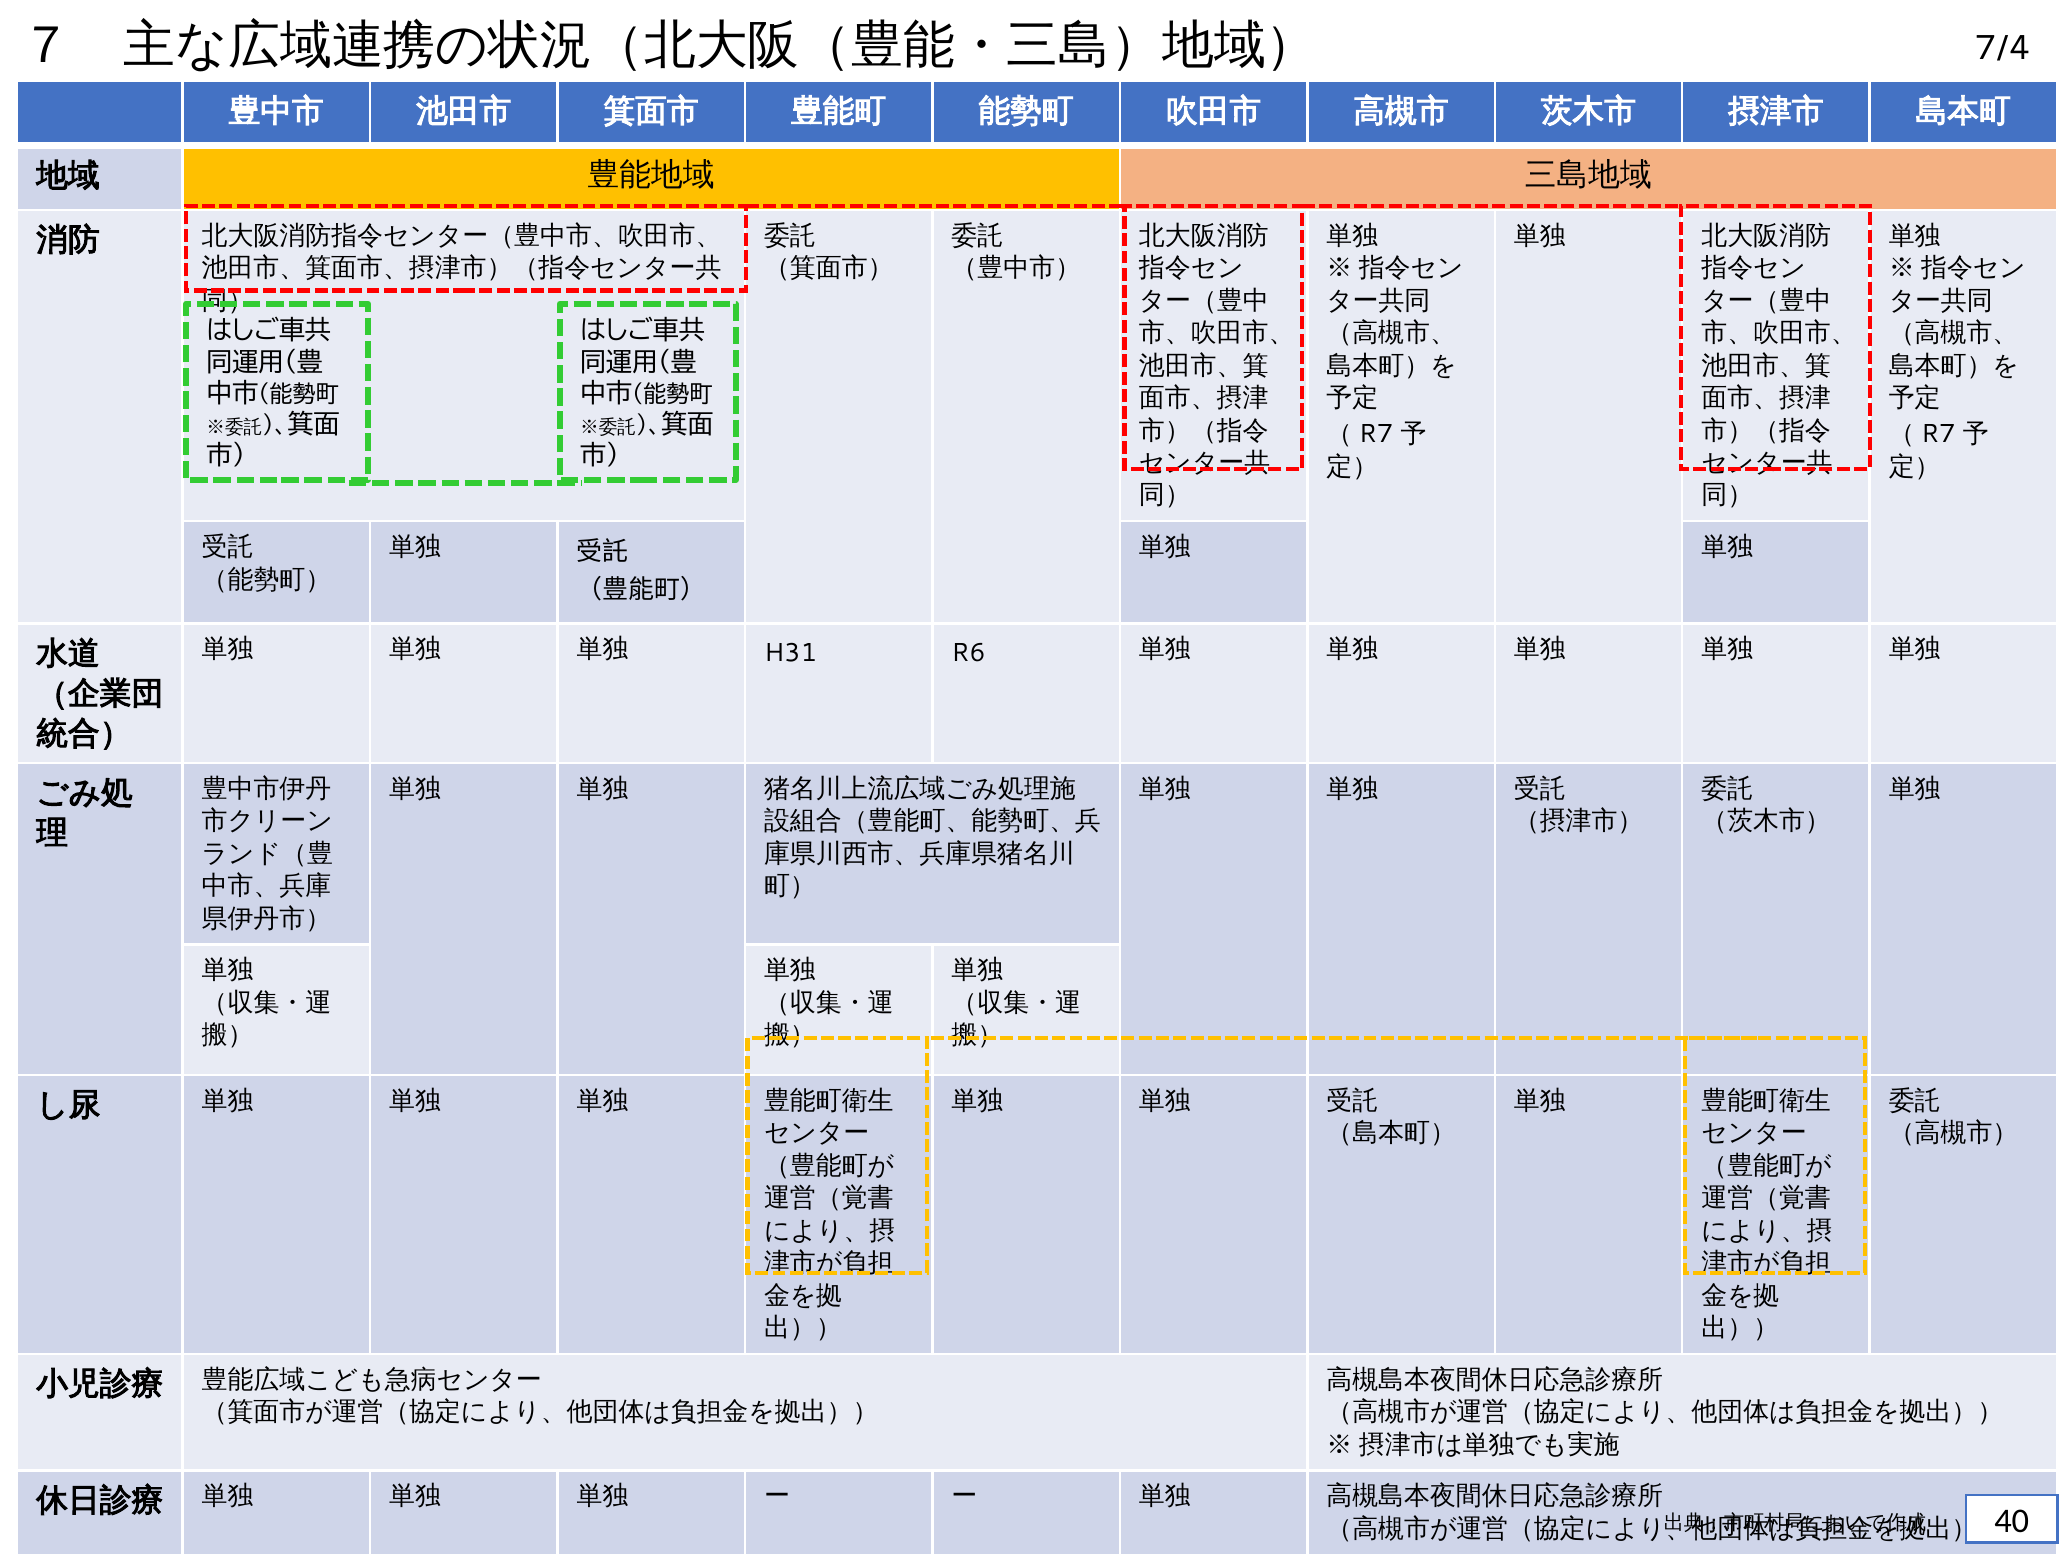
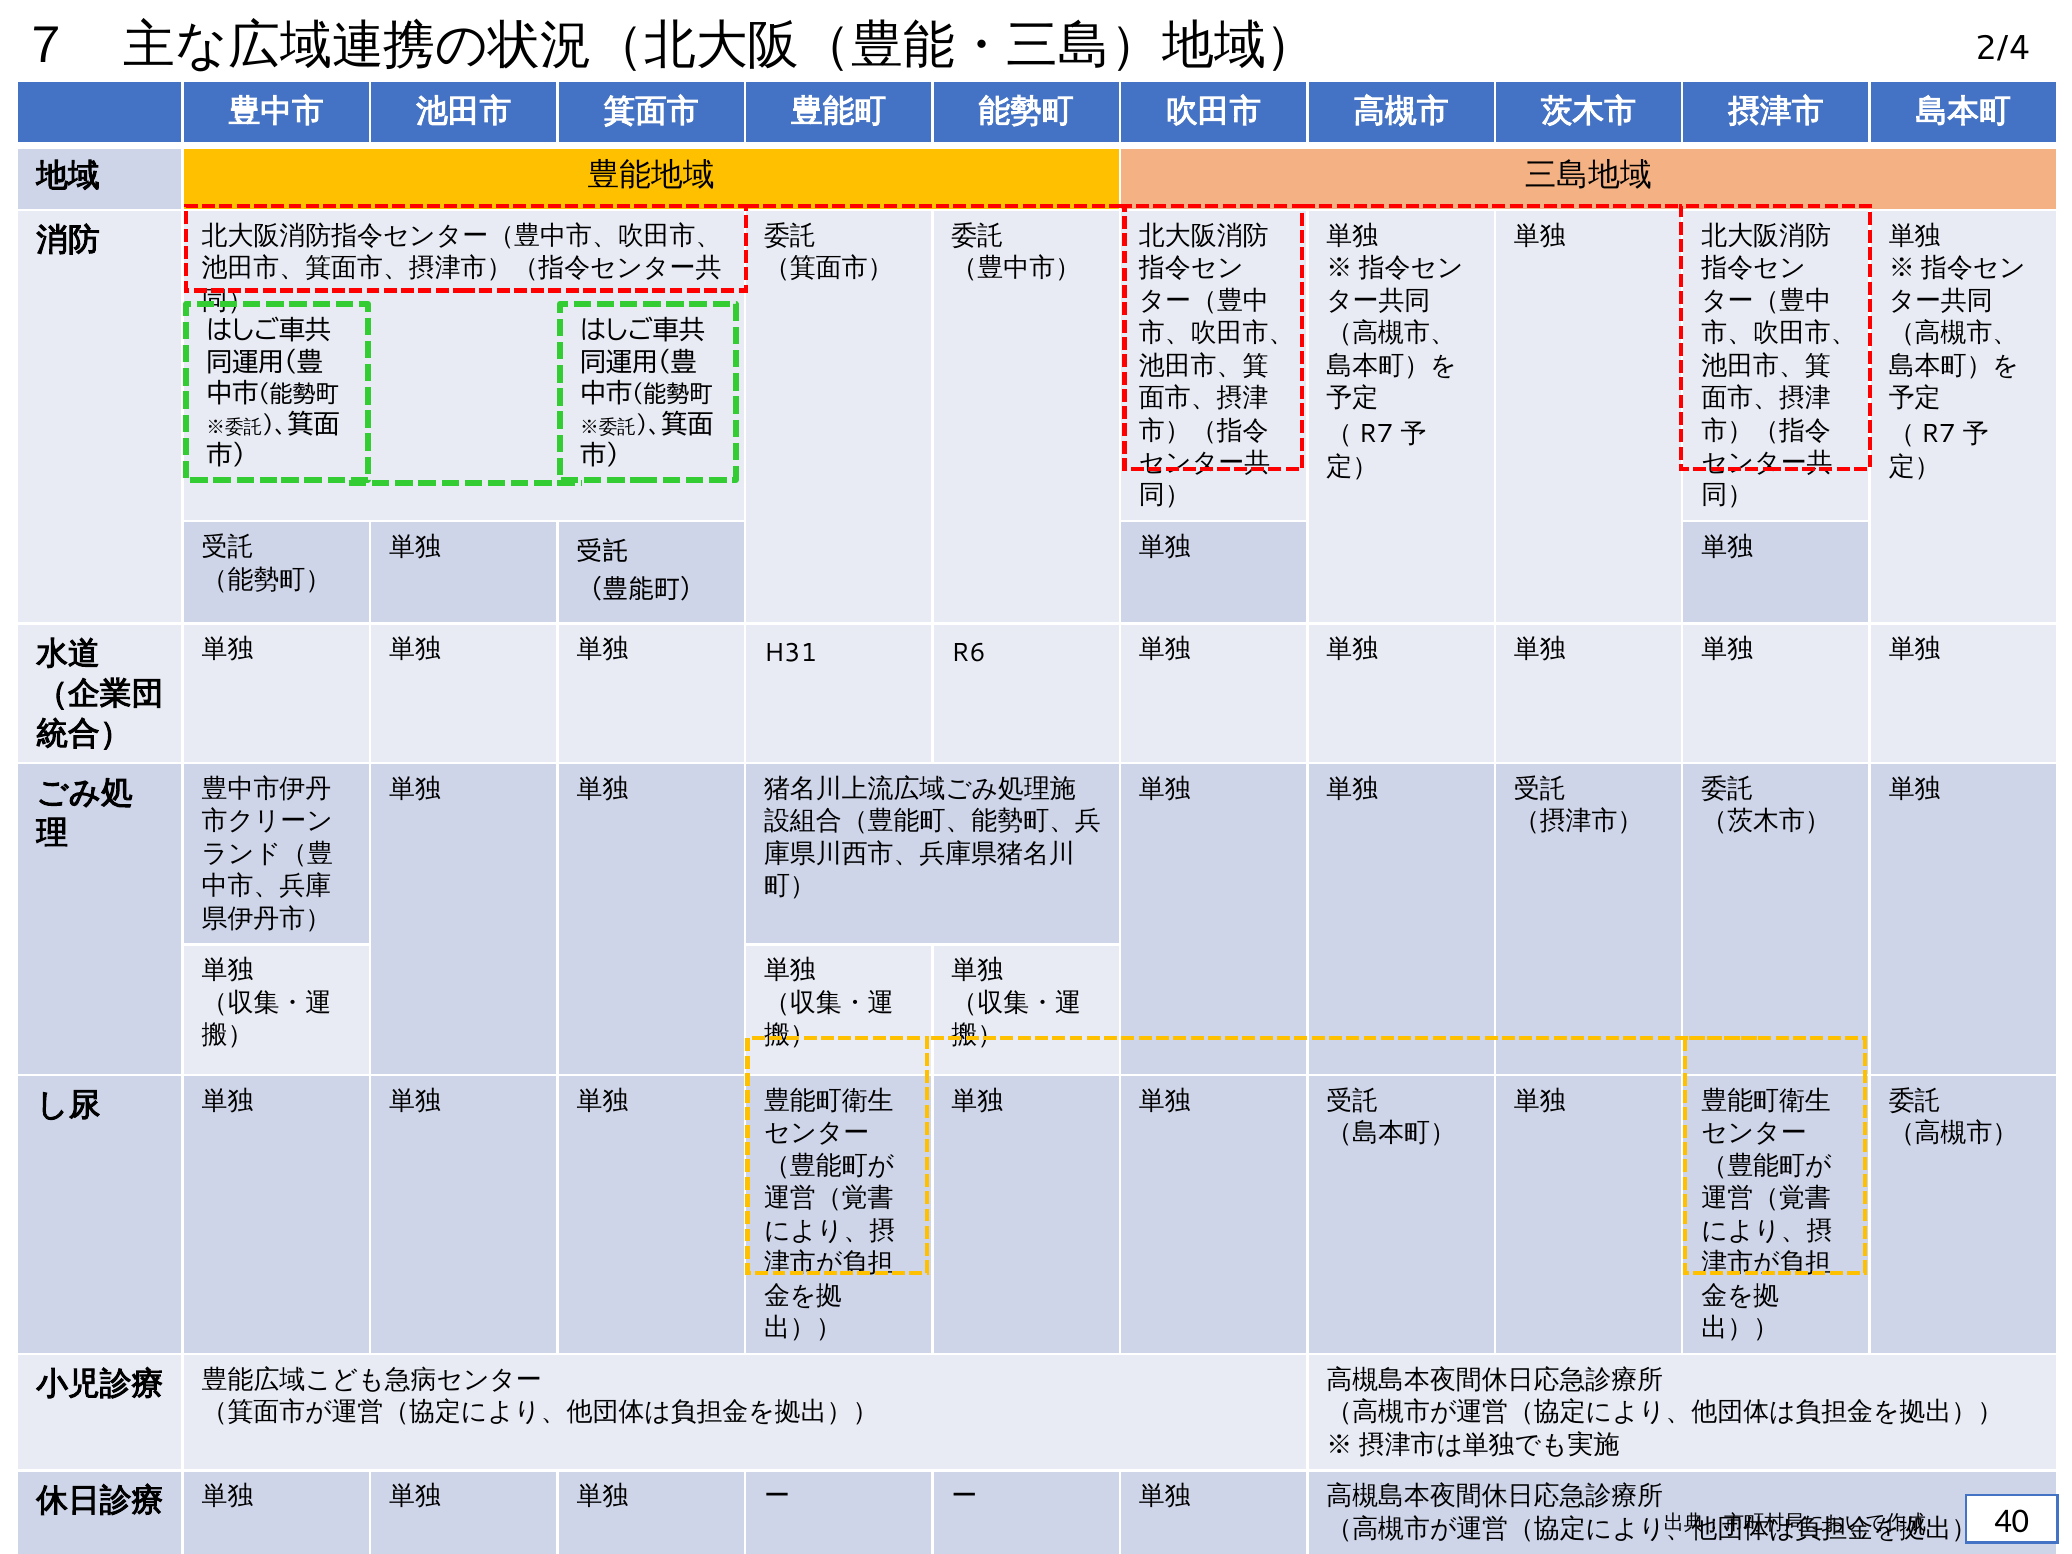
7/4: 7/4 -> 2/4
